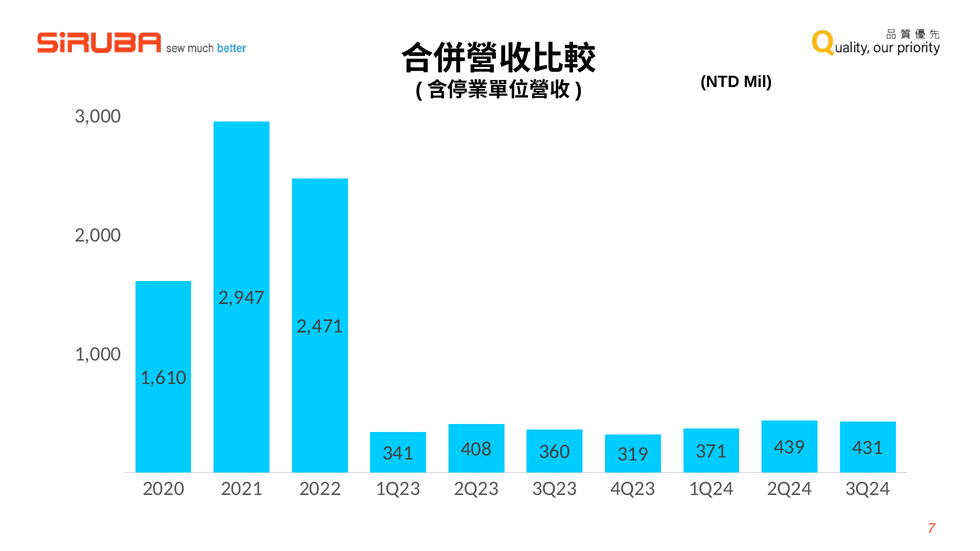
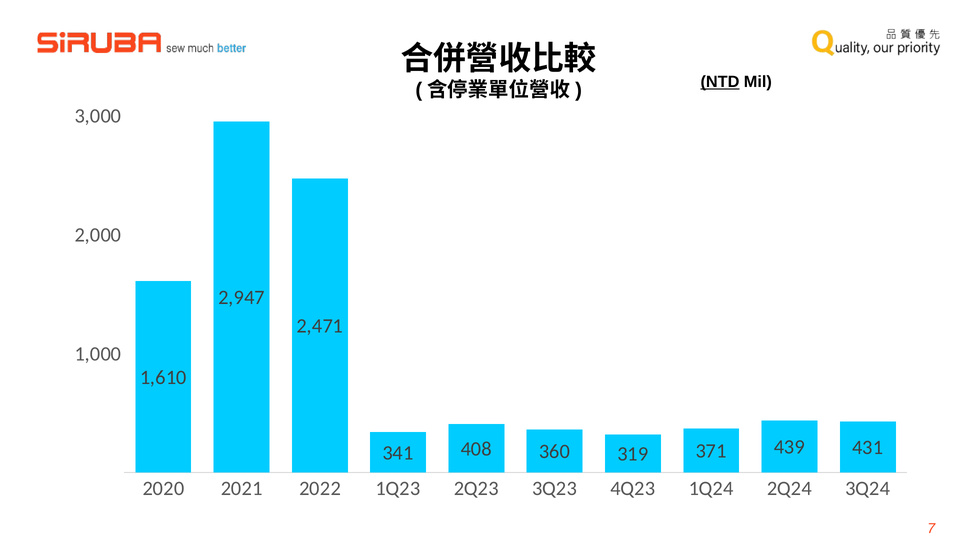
NTD underline: none -> present
